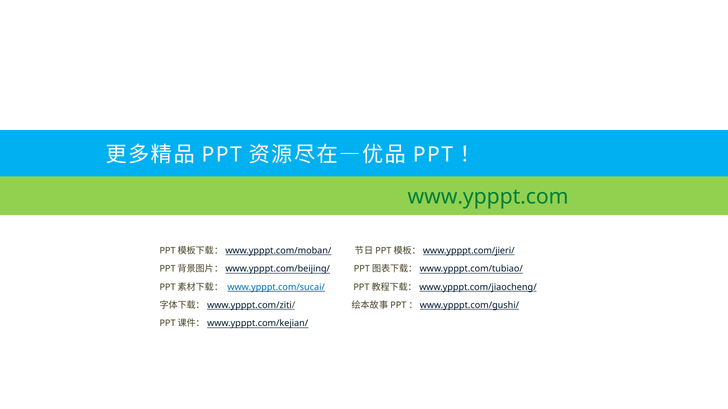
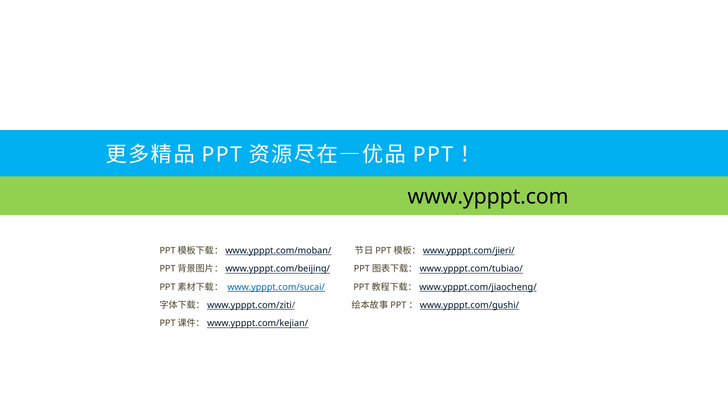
www.ypppt.com colour: green -> black
